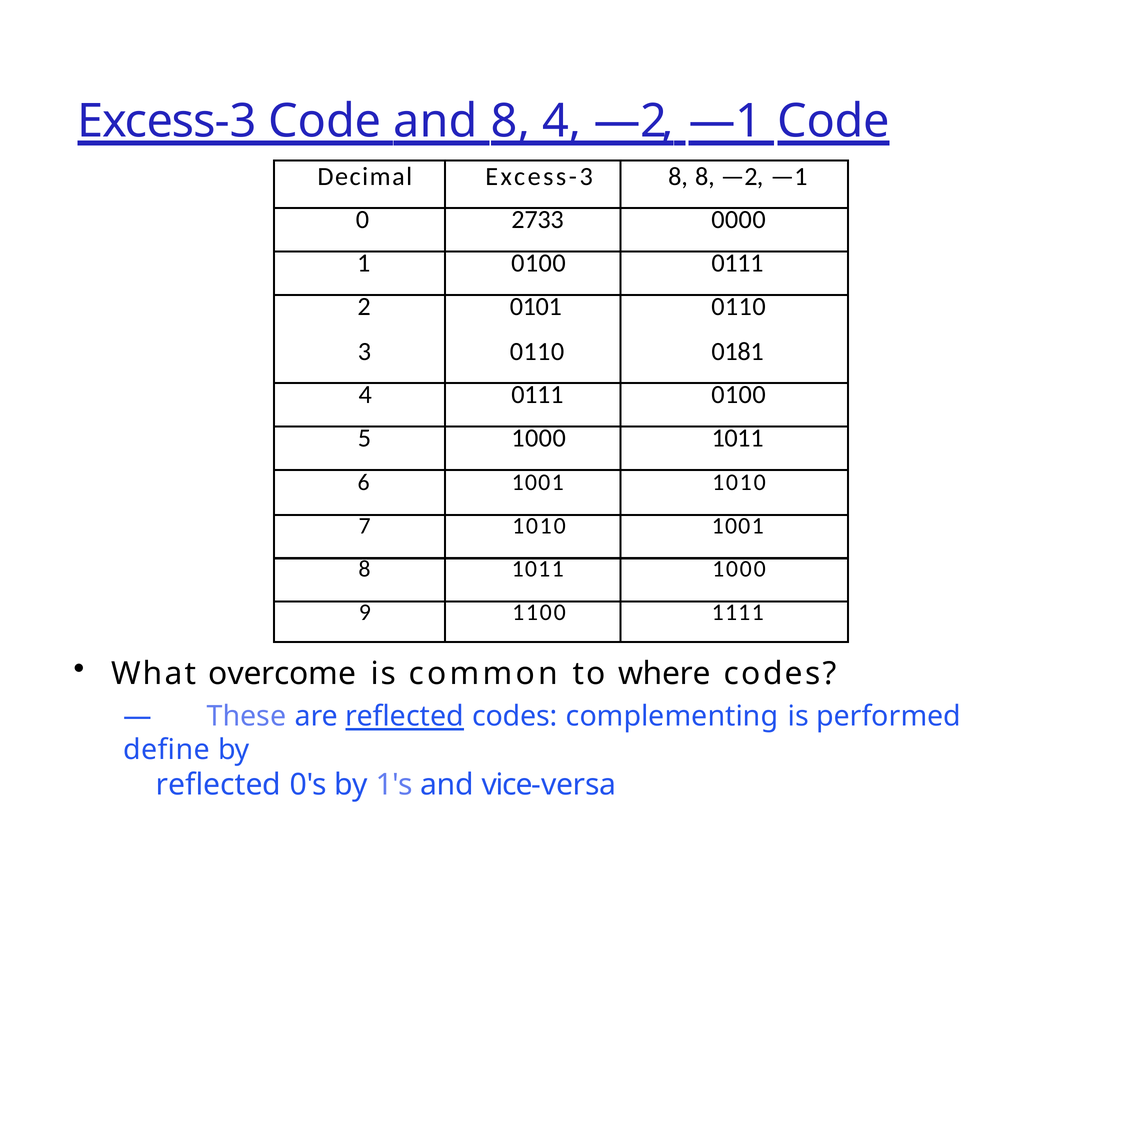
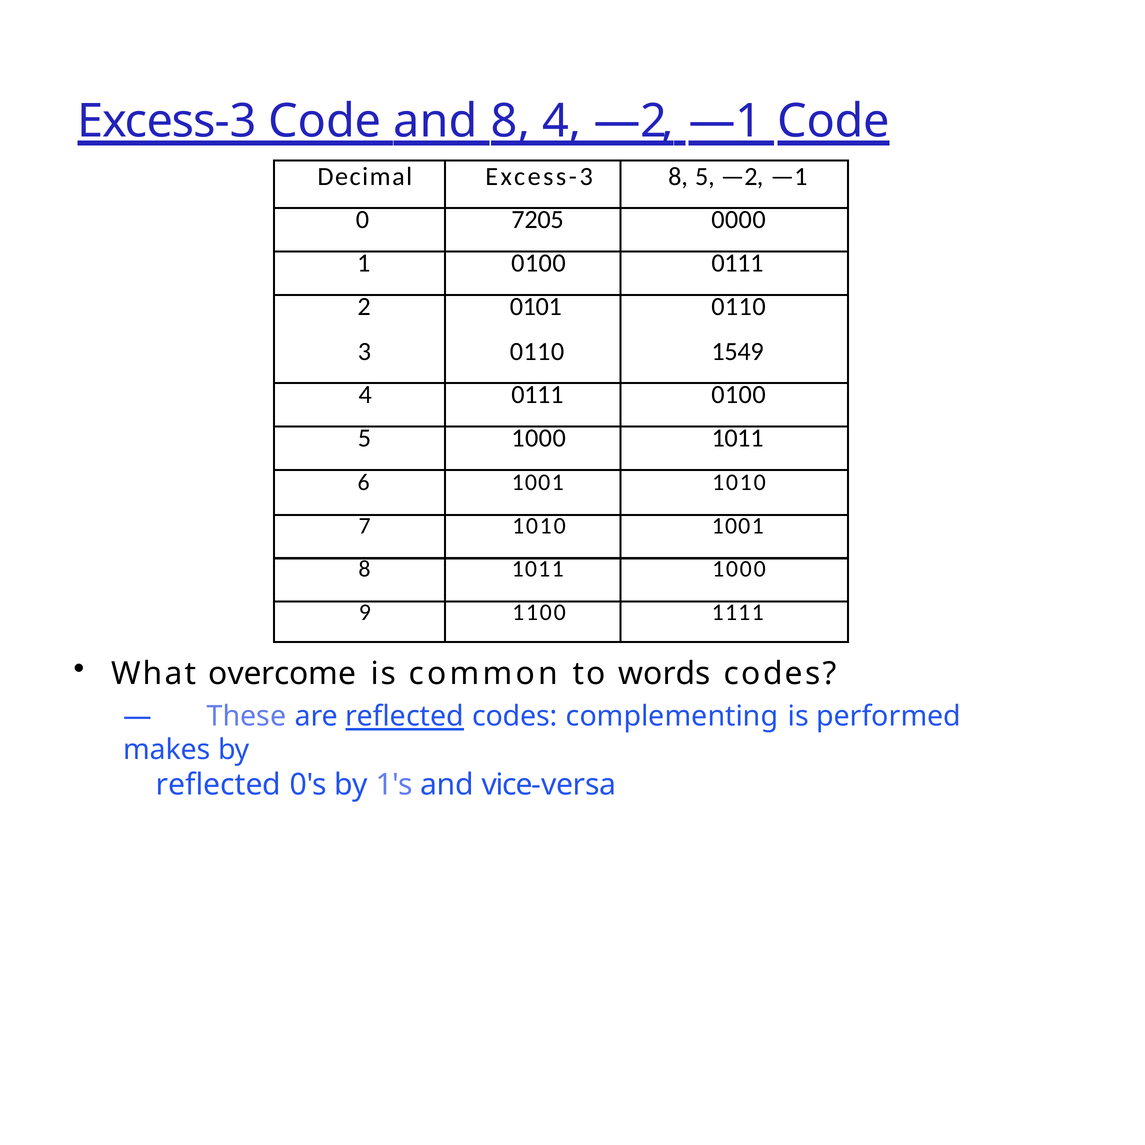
8 8: 8 -> 5
2733: 2733 -> 7205
0181: 0181 -> 1549
where: where -> words
define: define -> makes
